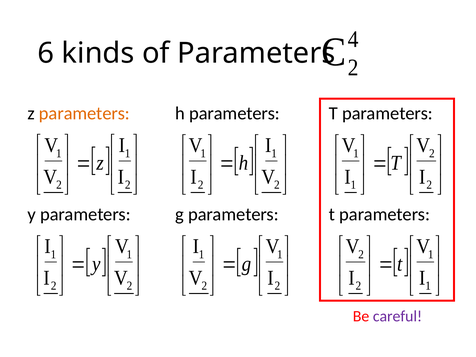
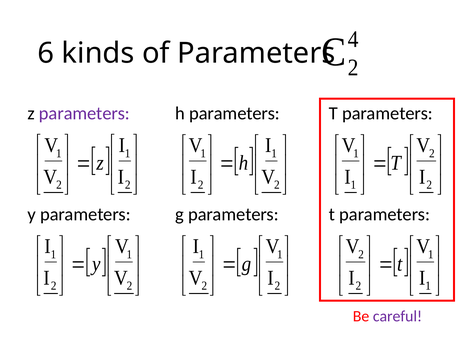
parameters at (84, 113) colour: orange -> purple
